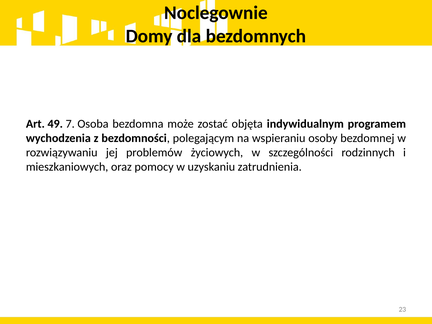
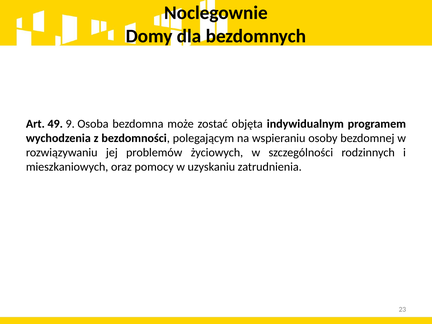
7: 7 -> 9
